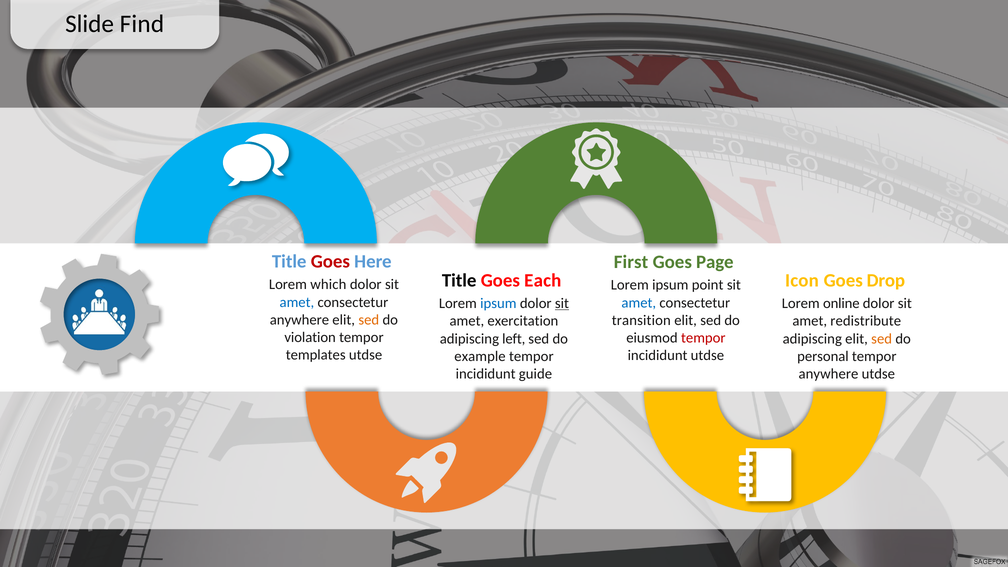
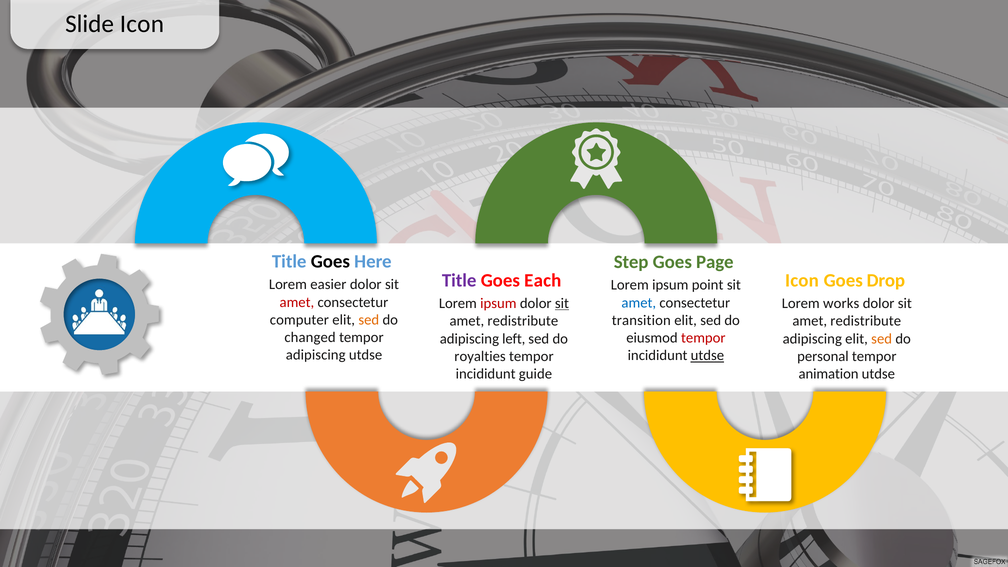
Slide Find: Find -> Icon
Goes at (330, 262) colour: red -> black
First: First -> Step
Title at (459, 281) colour: black -> purple
which: which -> easier
amet at (297, 302) colour: blue -> red
ipsum at (498, 303) colour: blue -> red
online: online -> works
anywhere at (299, 320): anywhere -> computer
exercitation at (523, 321): exercitation -> redistribute
violation: violation -> changed
templates at (316, 355): templates -> adipiscing
utdse at (707, 356) underline: none -> present
example: example -> royalties
anywhere at (828, 374): anywhere -> animation
